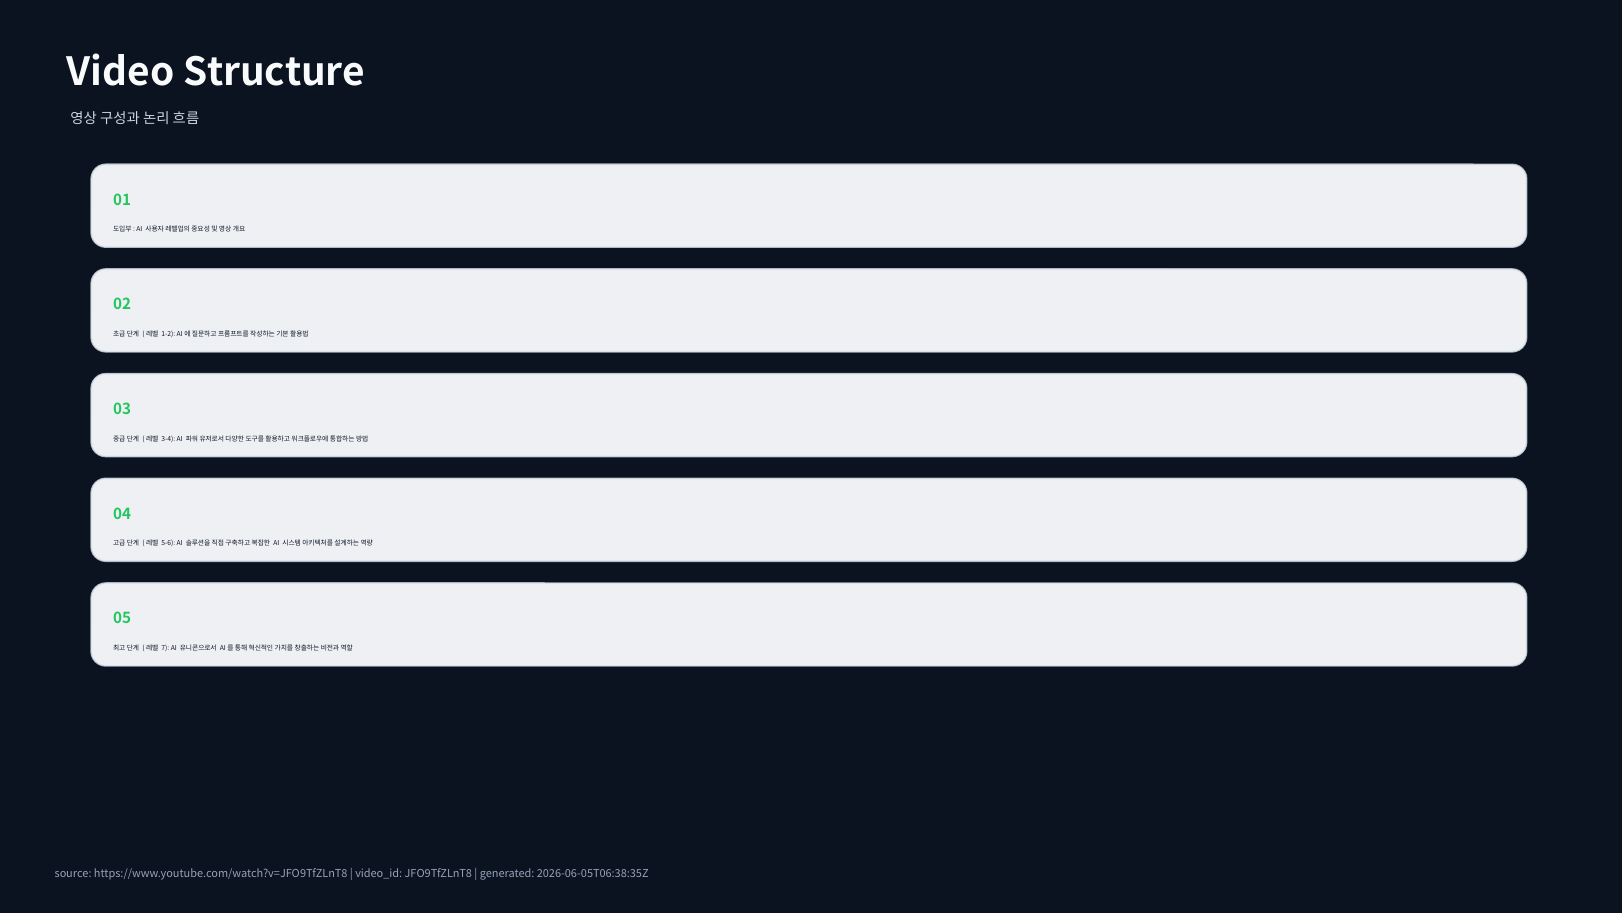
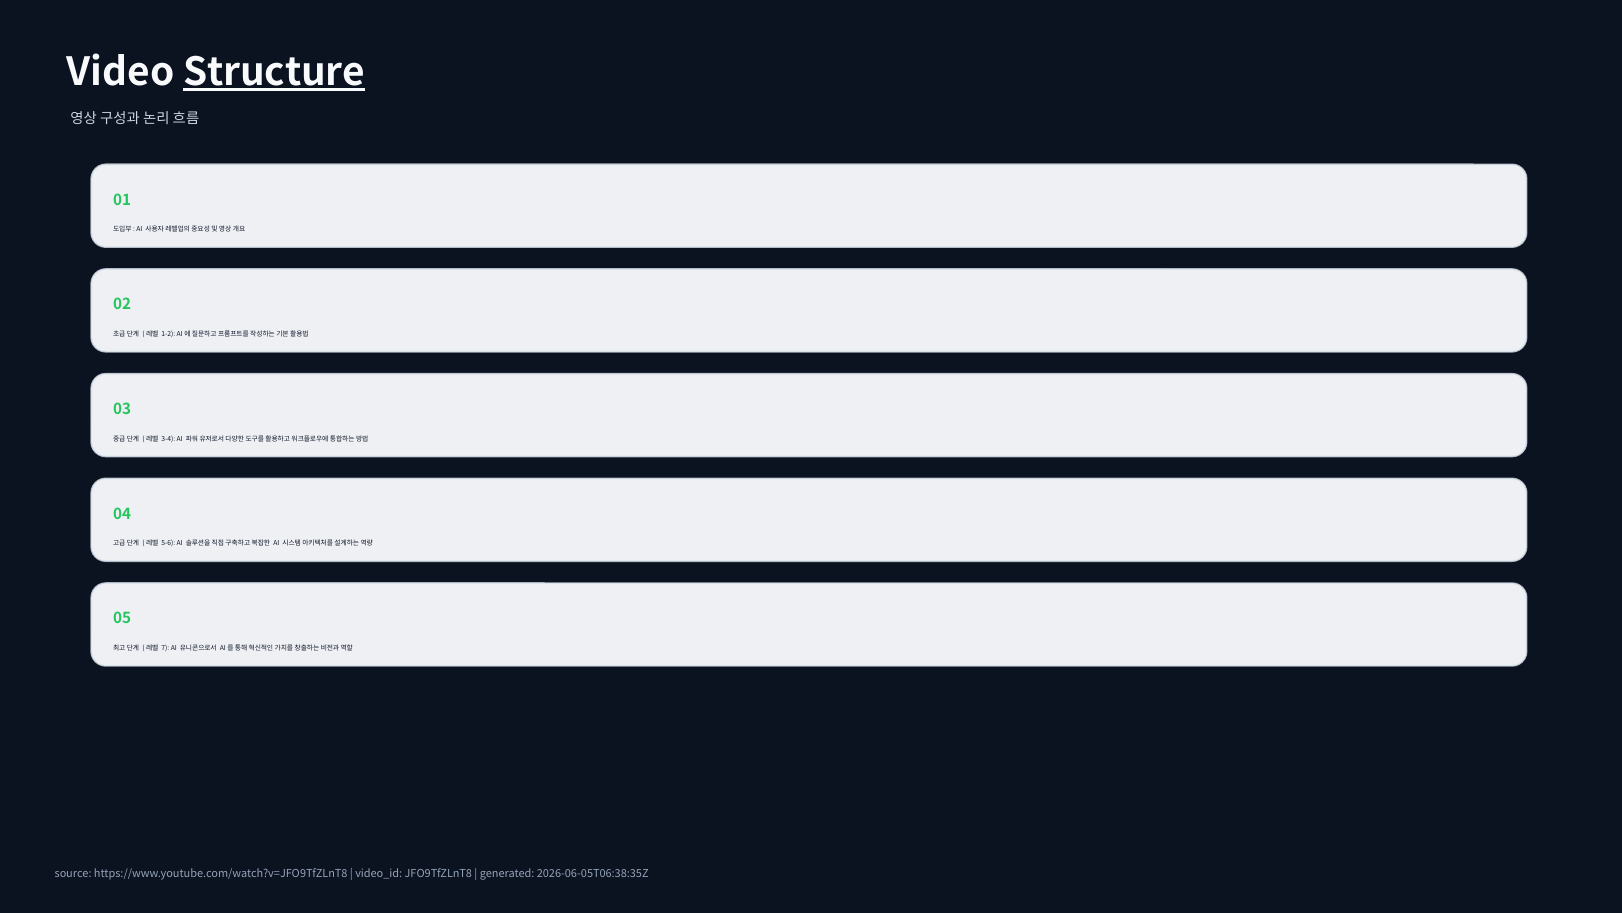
Structure underline: none -> present
